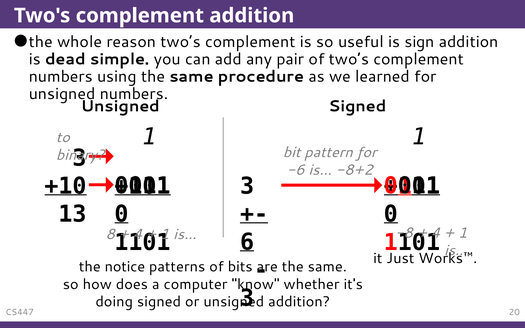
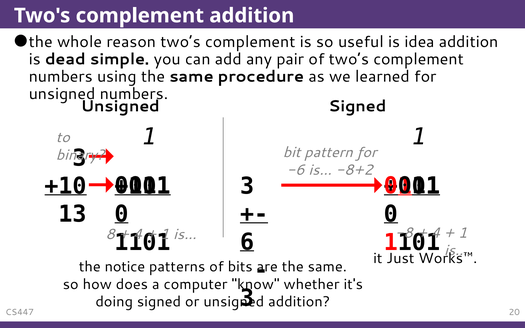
sign: sign -> idea
